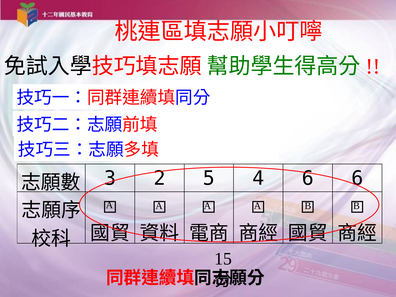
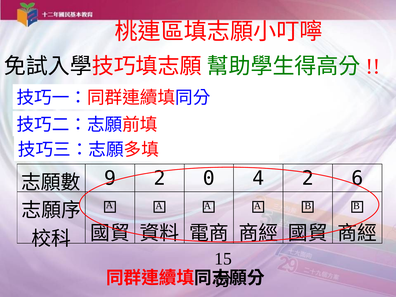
3: 3 -> 9
5: 5 -> 0
4 6: 6 -> 2
